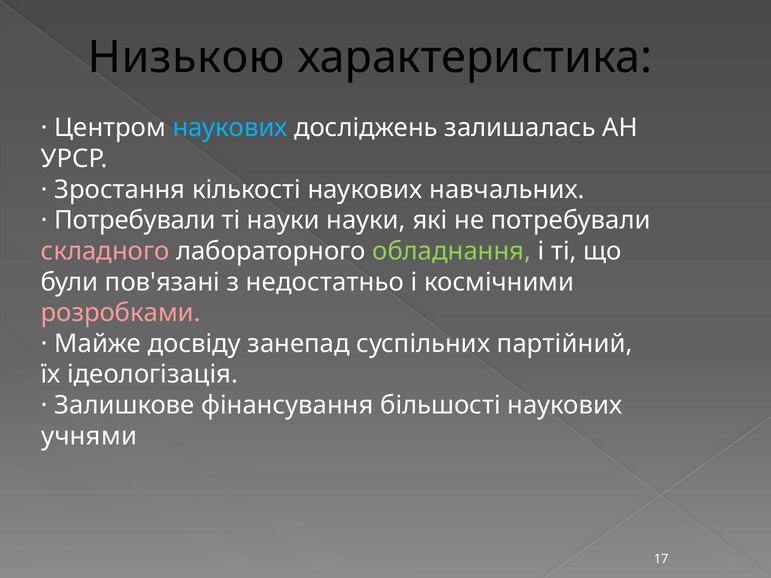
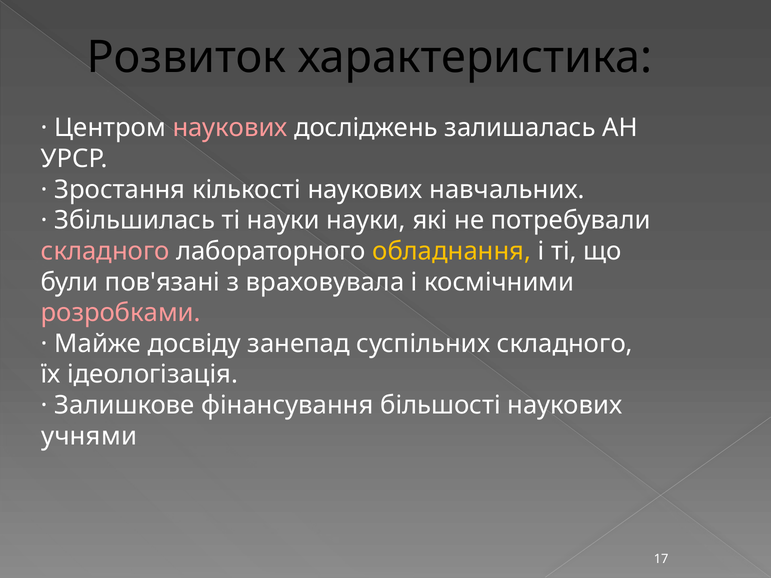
Низькою: Низькою -> Розвиток
наукових at (230, 128) colour: light blue -> pink
Потребували at (135, 220): Потребували -> Збільшилась
обладнання colour: light green -> yellow
недостатньо: недостатньо -> враховувала
суспільних партійний: партійний -> складного
